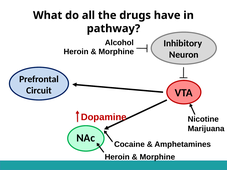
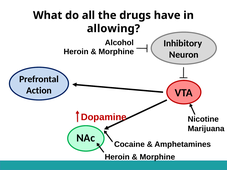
pathway: pathway -> allowing
Circuit: Circuit -> Action
